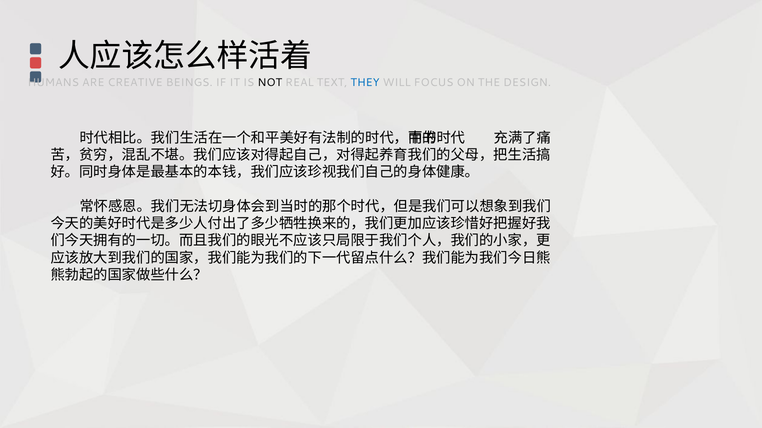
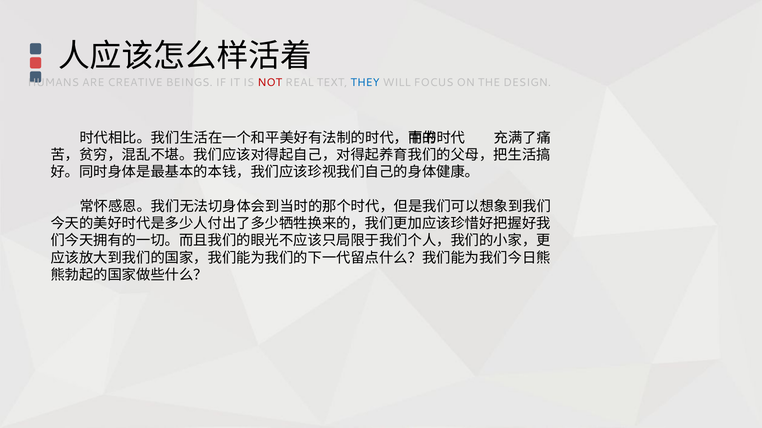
NOT colour: black -> red
